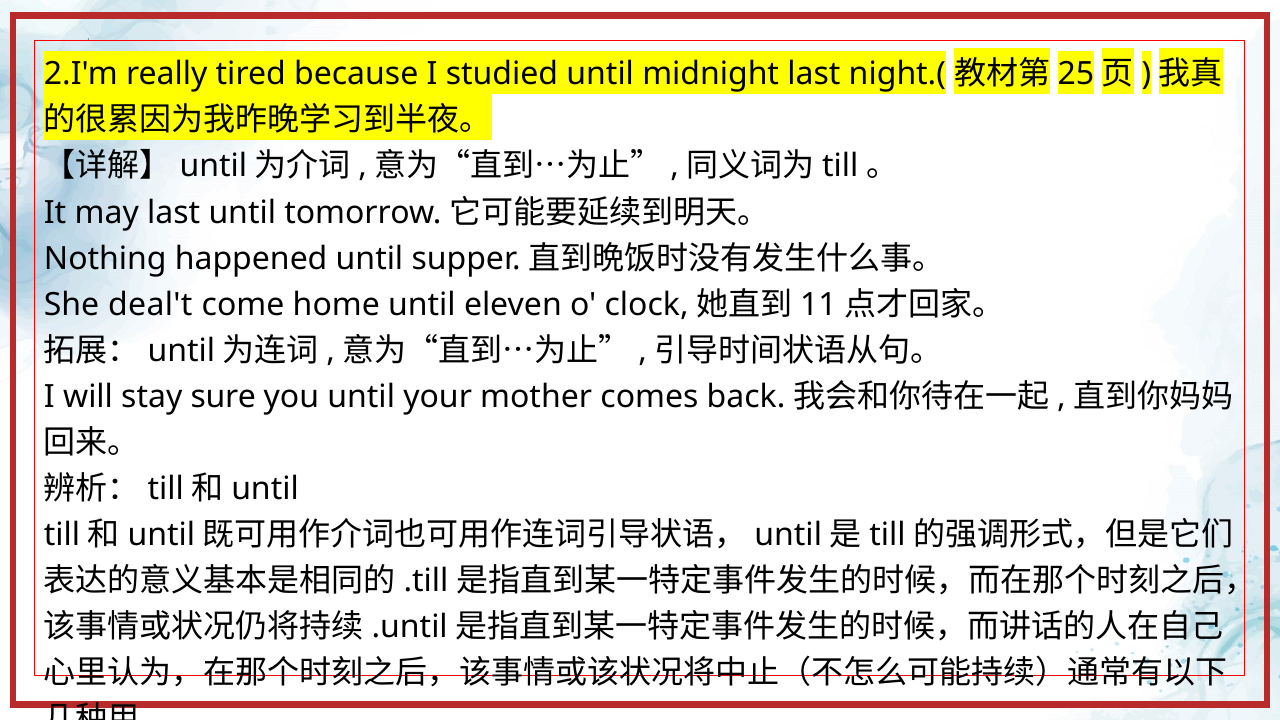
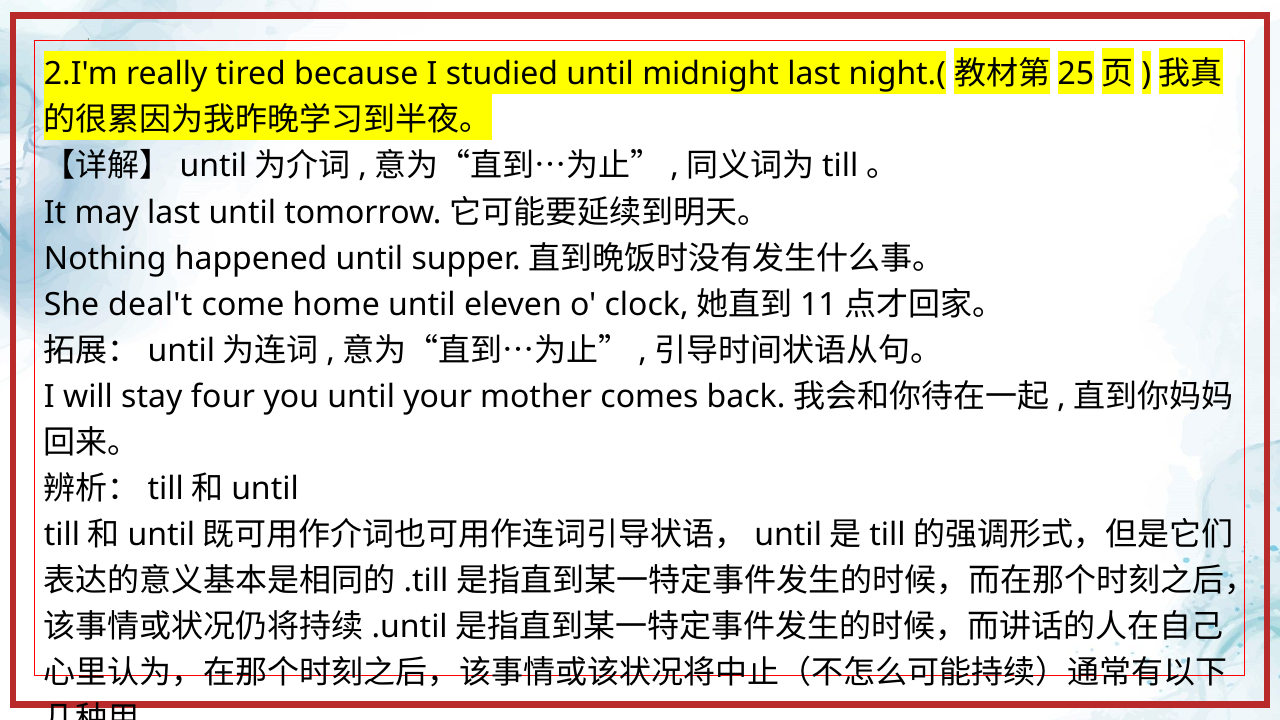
sure: sure -> four
